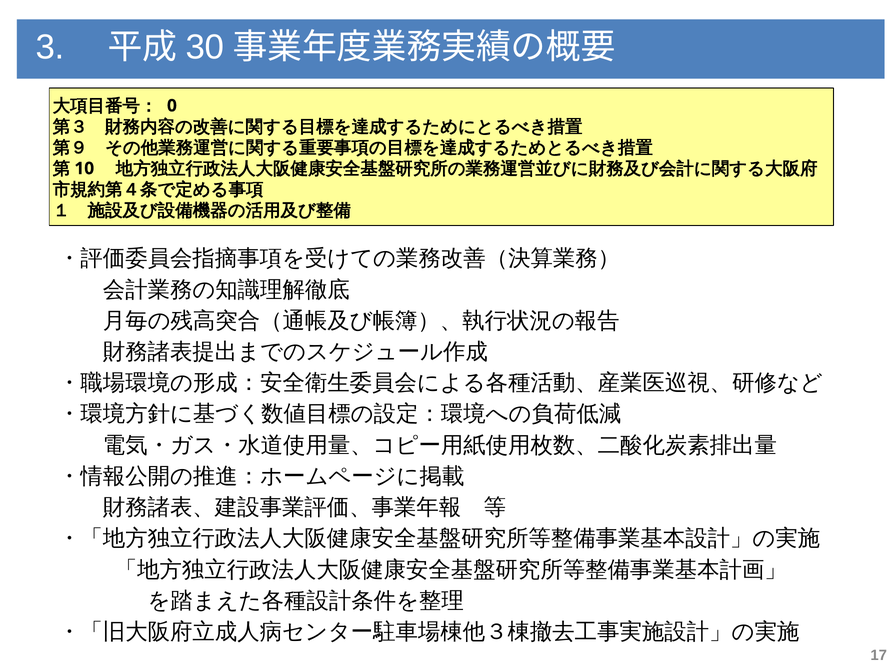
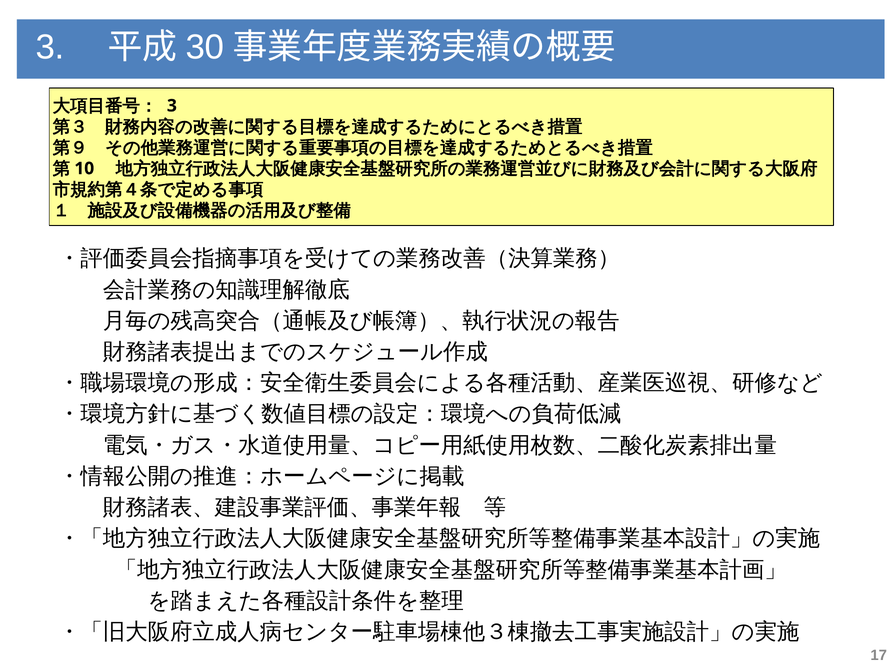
0 at (172, 106): 0 -> 3
